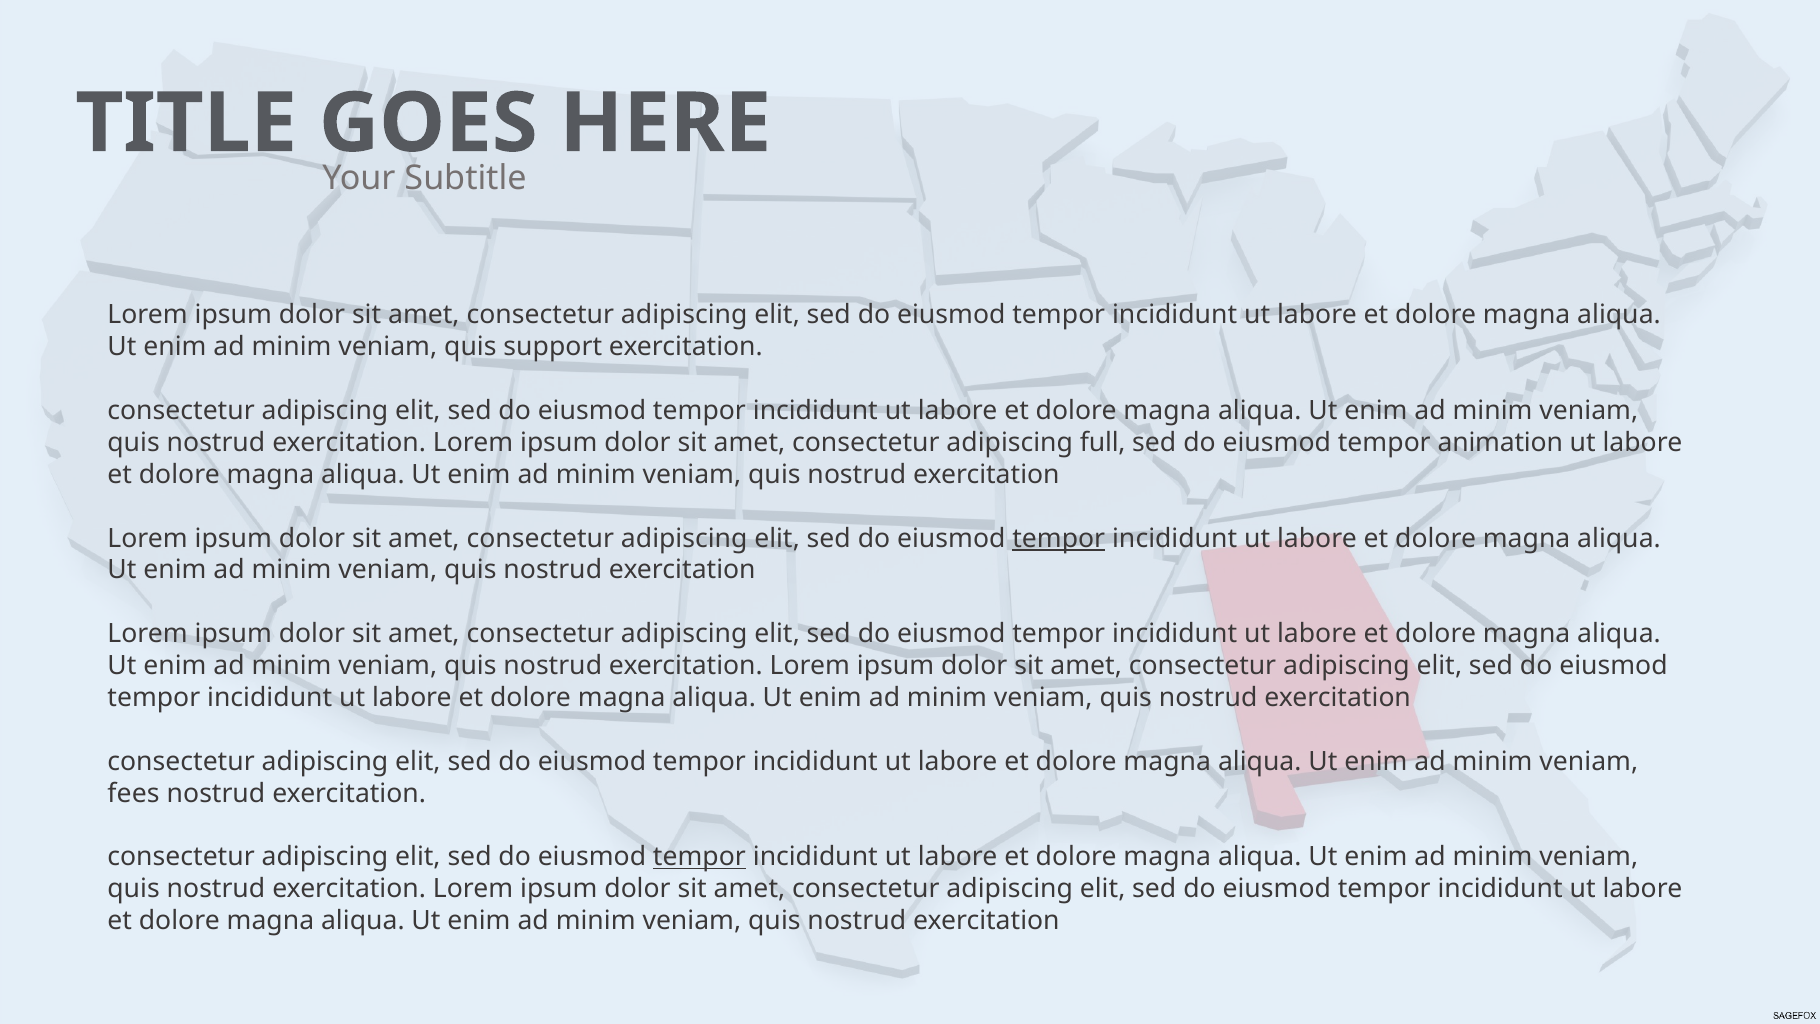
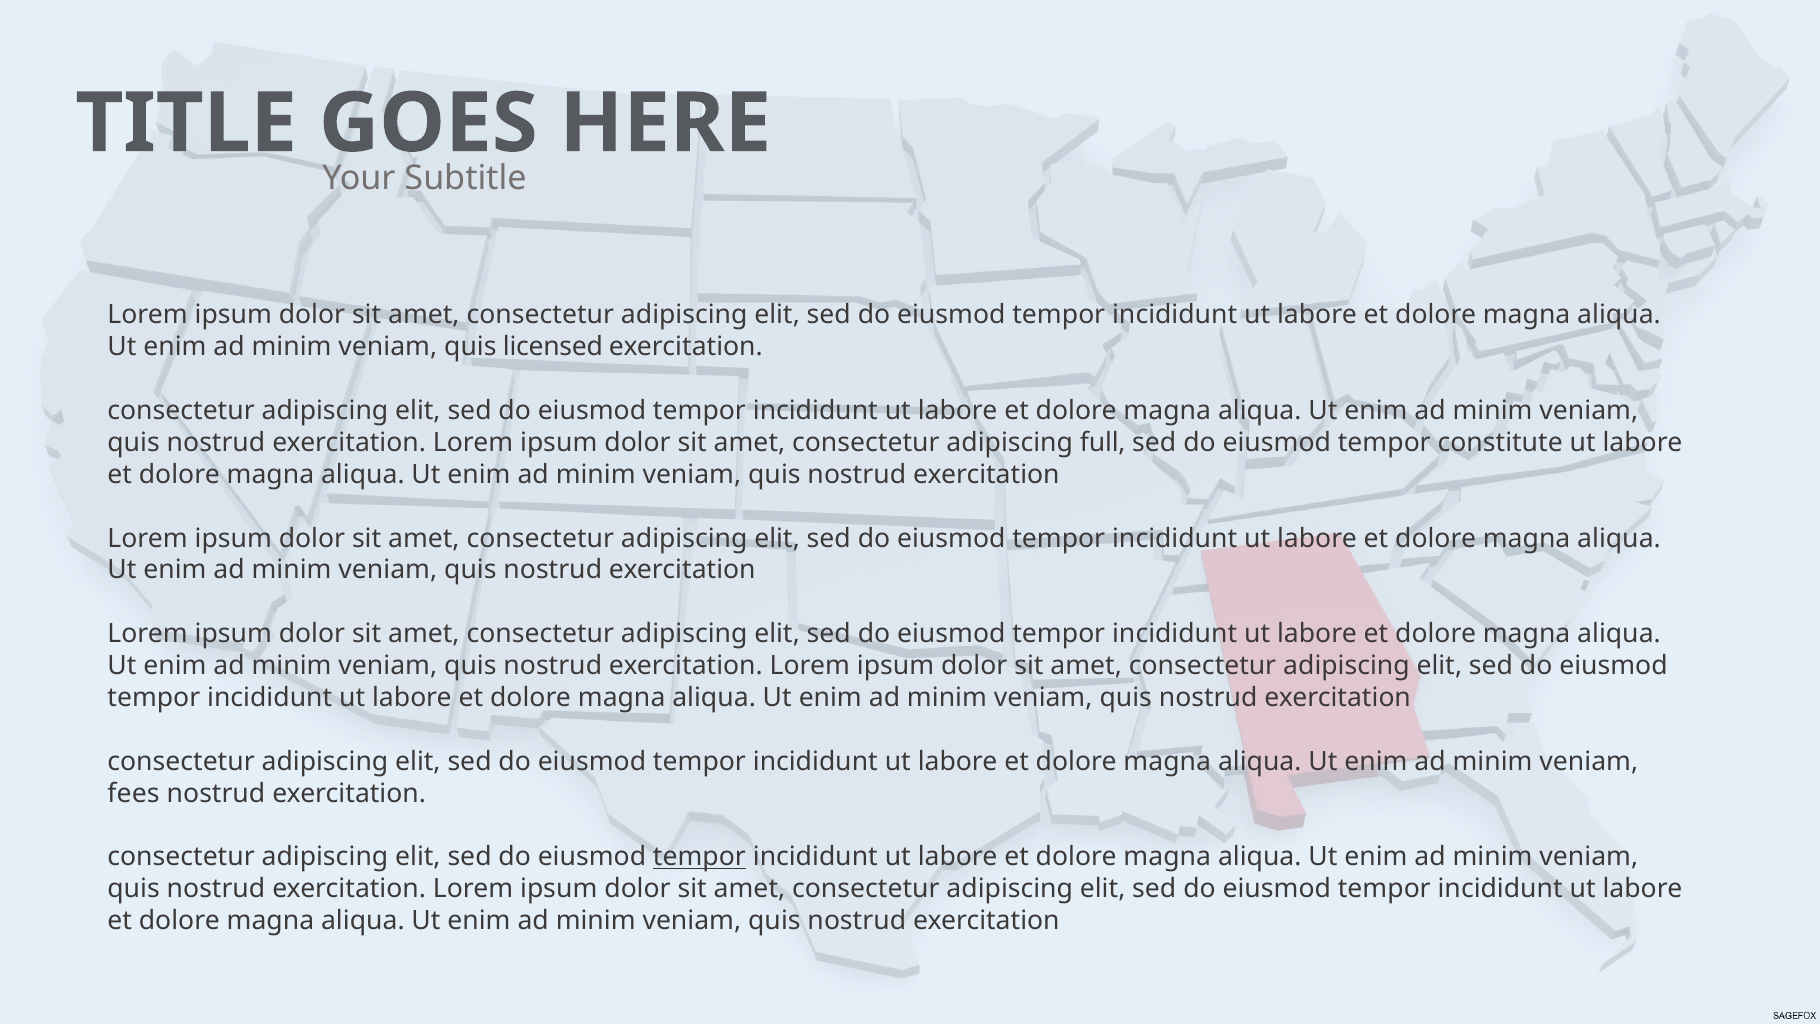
support: support -> licensed
animation: animation -> constitute
tempor at (1059, 538) underline: present -> none
